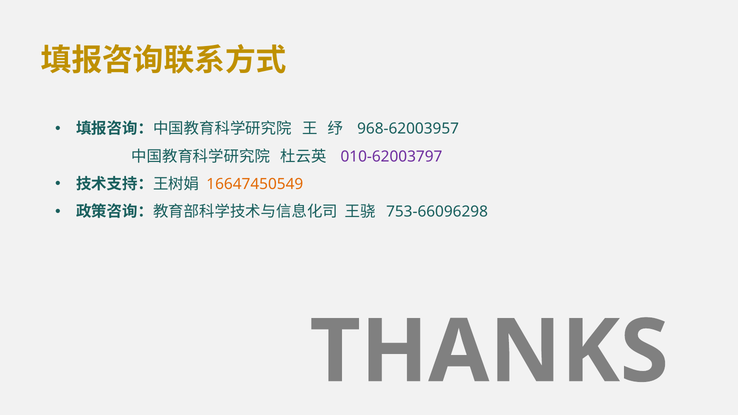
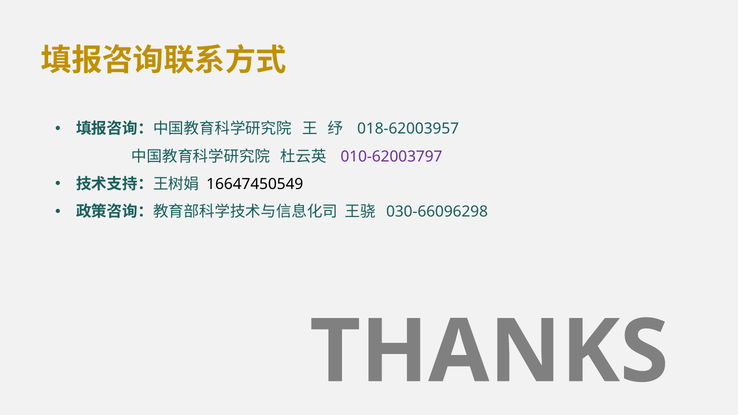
968-62003957: 968-62003957 -> 018-62003957
16647450549 colour: orange -> black
753-66096298: 753-66096298 -> 030-66096298
